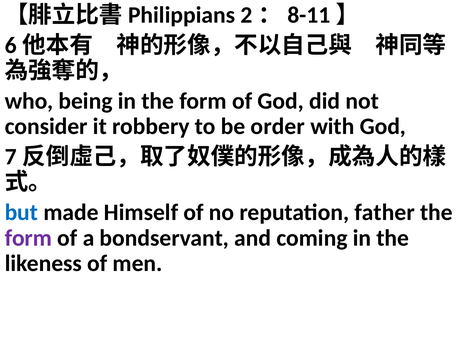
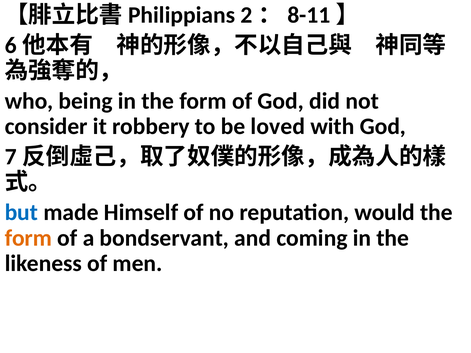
order: order -> loved
father: father -> would
form at (28, 238) colour: purple -> orange
